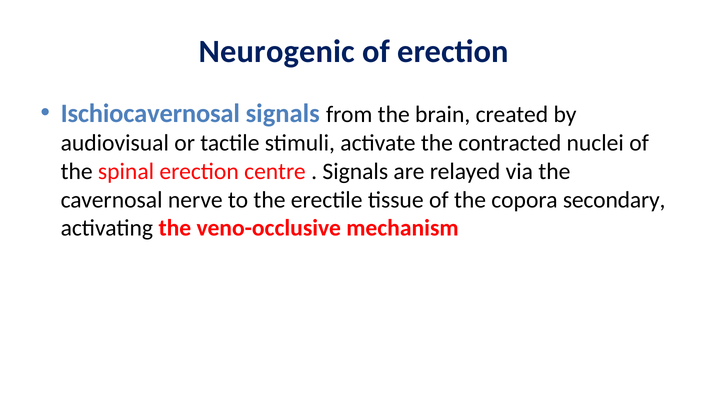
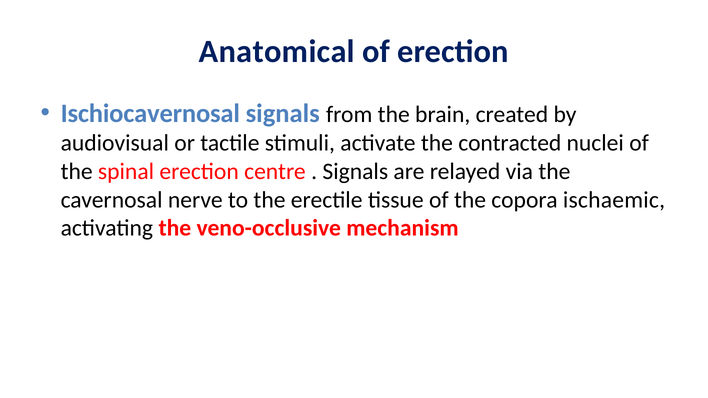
Neurogenic: Neurogenic -> Anatomical
secondary: secondary -> ischaemic
